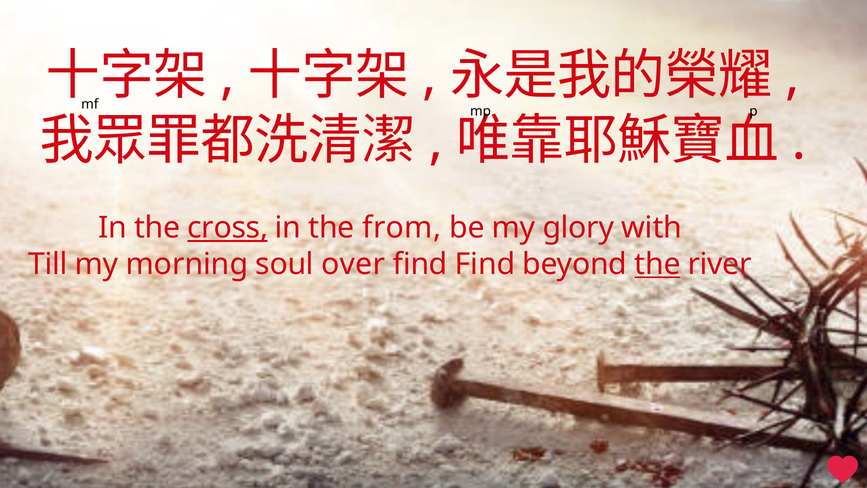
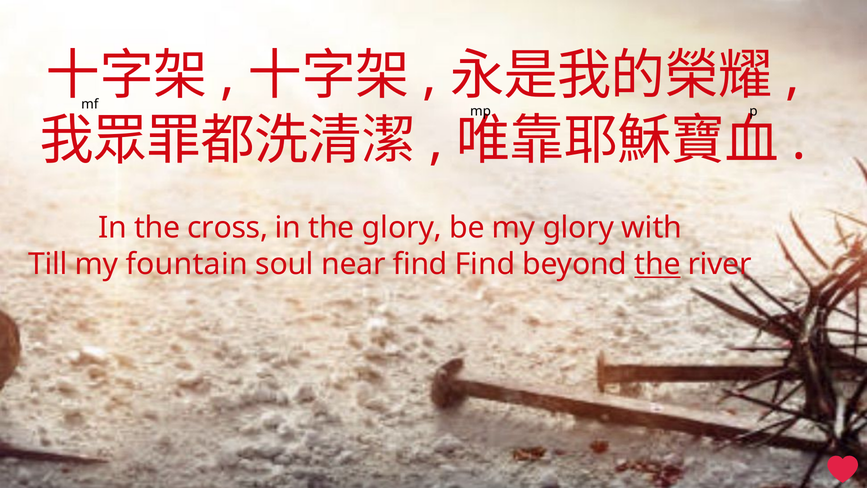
cross underline: present -> none
the from: from -> glory
morning: morning -> fountain
over: over -> near
